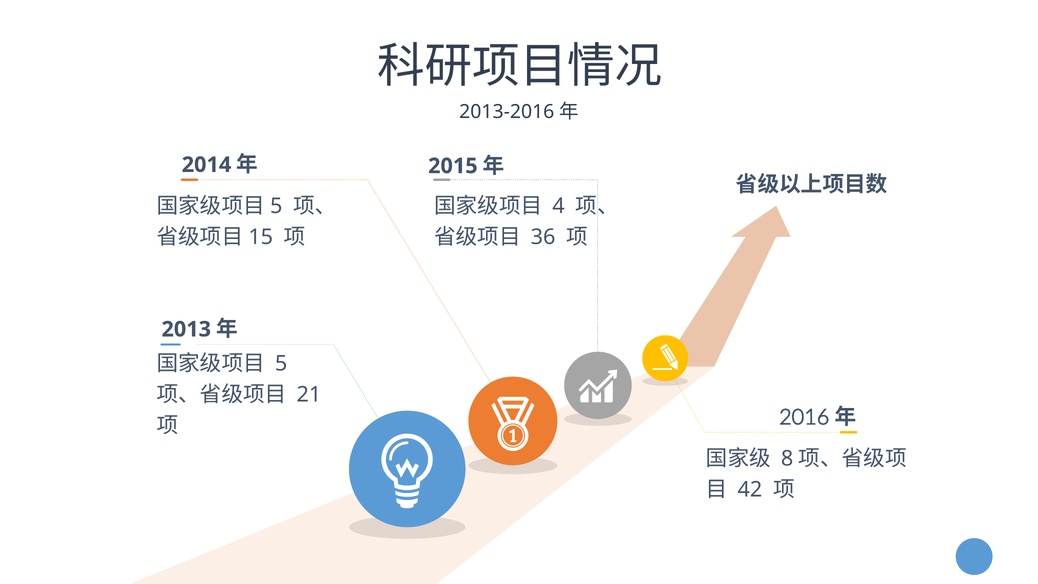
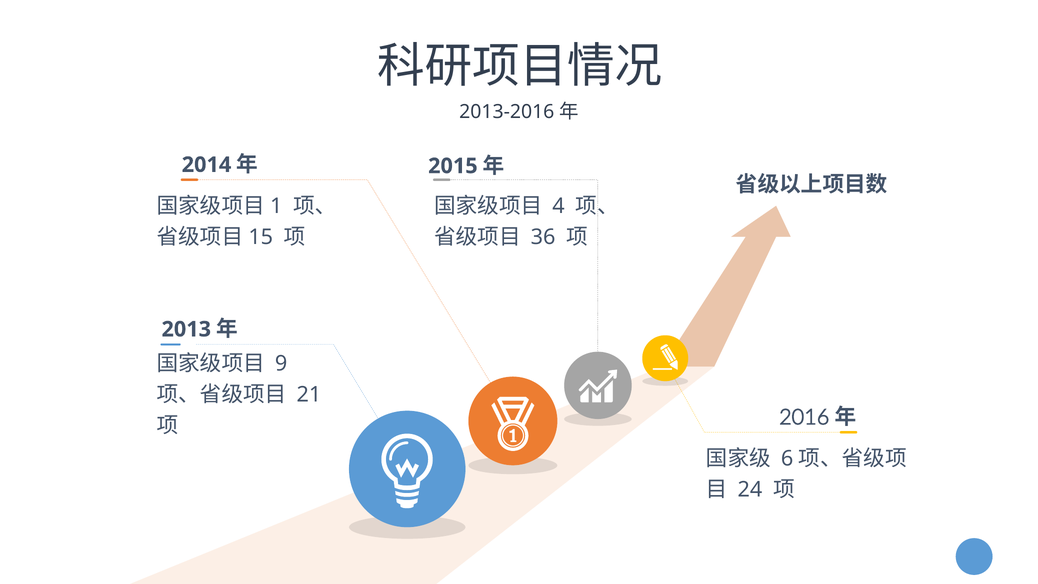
5 at (276, 206): 5 -> 1
5 at (281, 363): 5 -> 9
8: 8 -> 6
42: 42 -> 24
